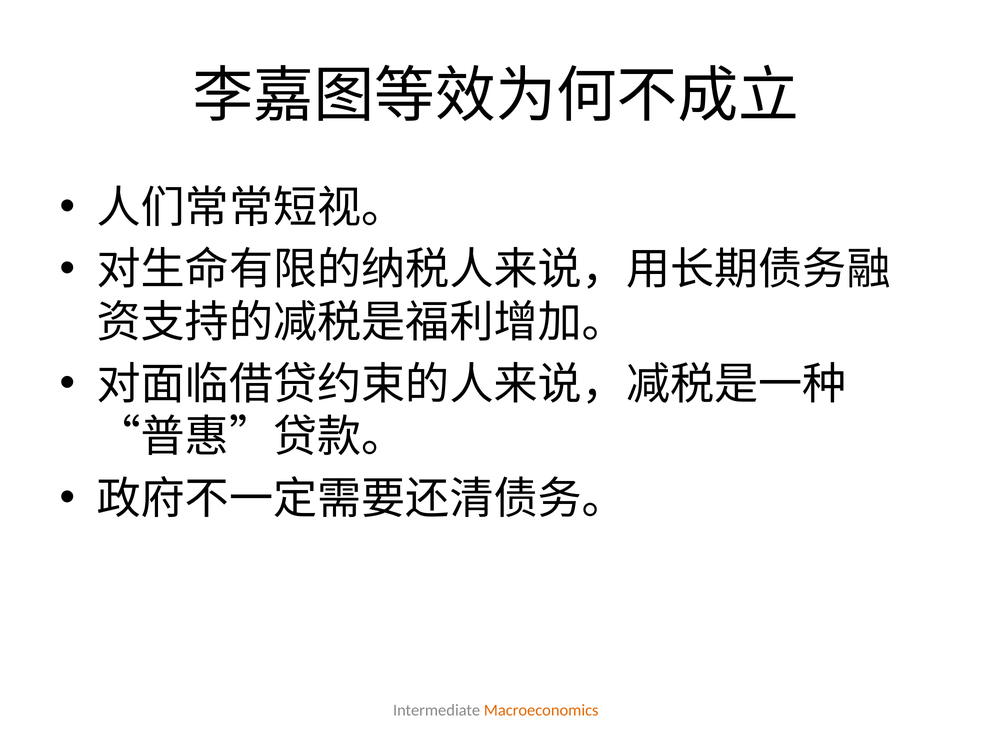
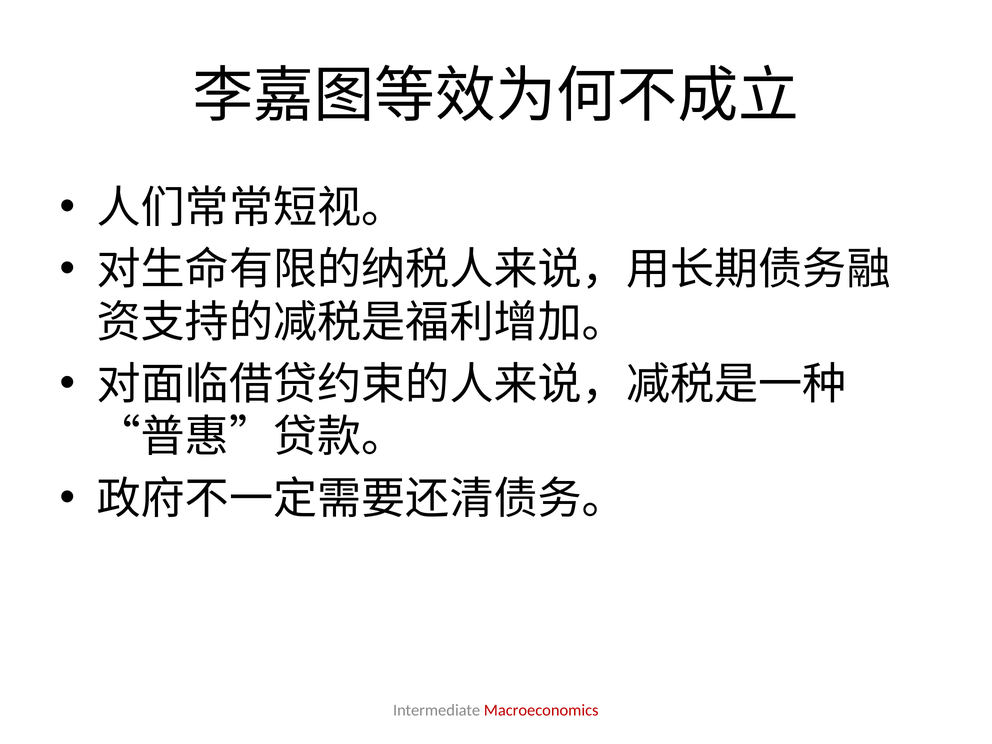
Macroeconomics colour: orange -> red
